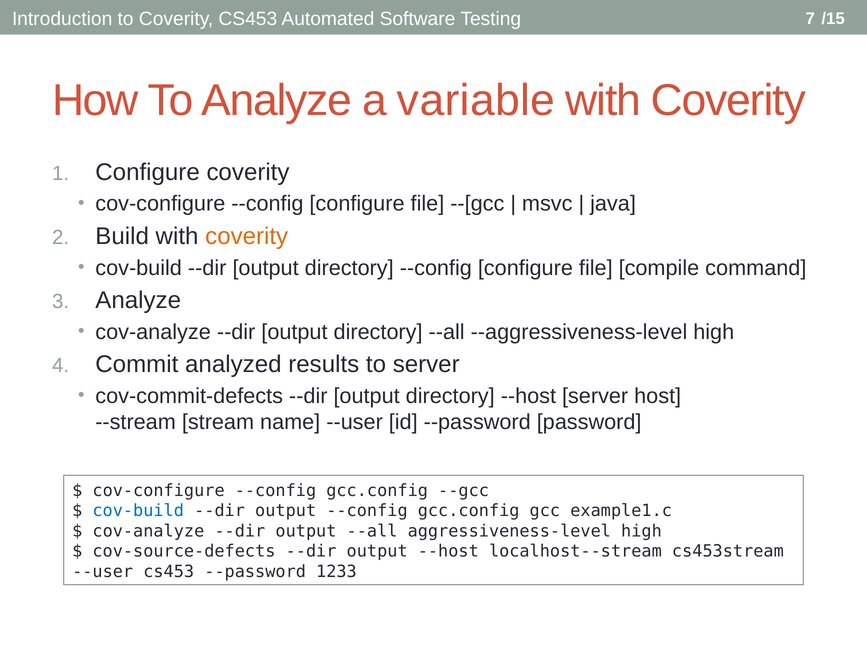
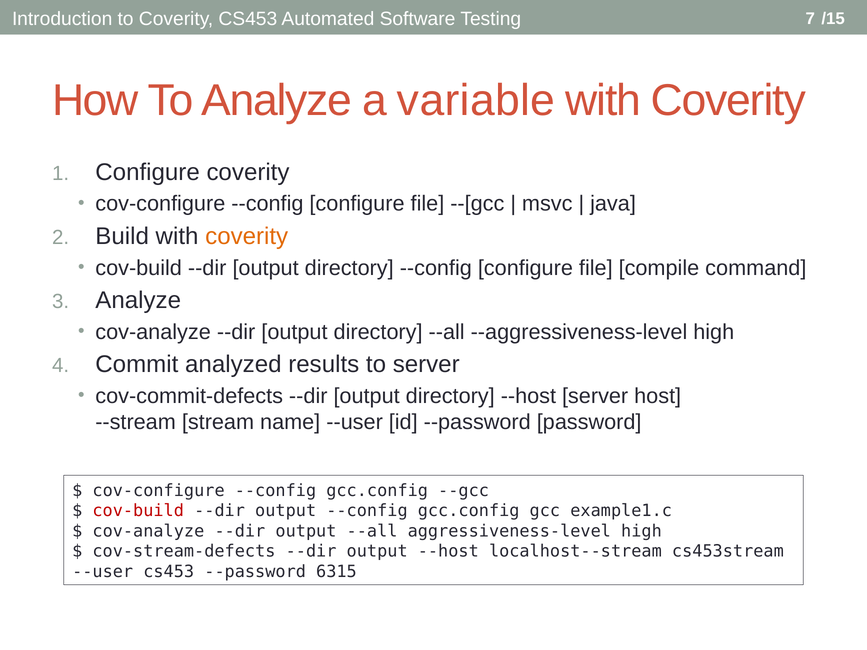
cov-build at (138, 511) colour: blue -> red
cov-source-defects: cov-source-defects -> cov-stream-defects
1233: 1233 -> 6315
